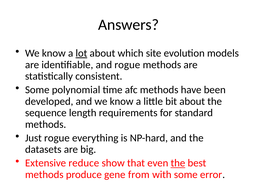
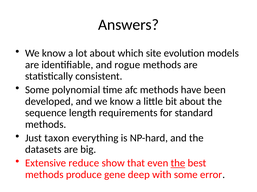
lot underline: present -> none
Just rogue: rogue -> taxon
from: from -> deep
